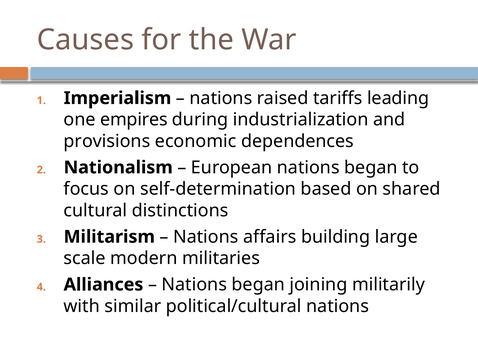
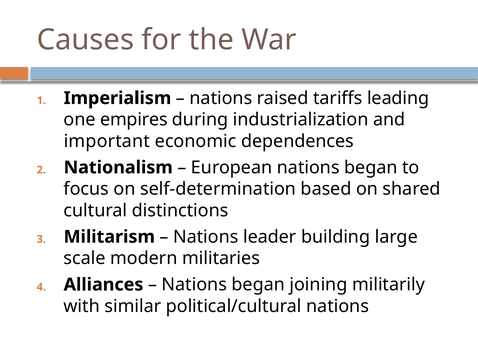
provisions: provisions -> important
affairs: affairs -> leader
